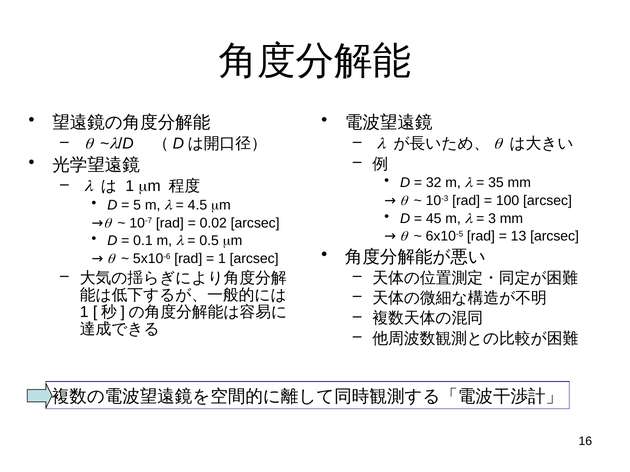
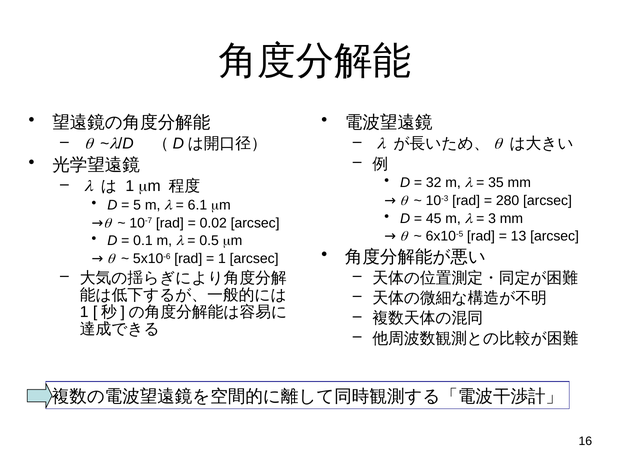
100: 100 -> 280
4.5: 4.5 -> 6.1
